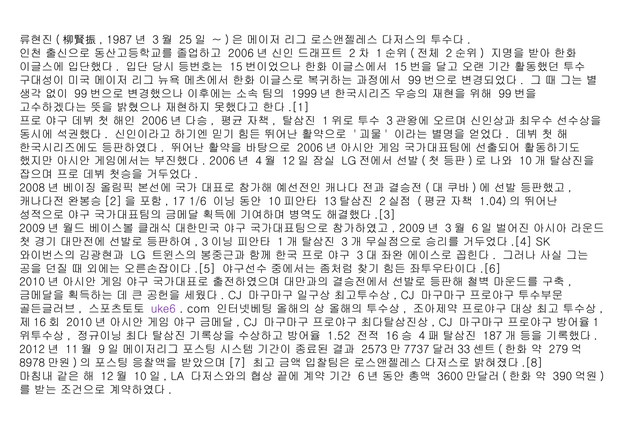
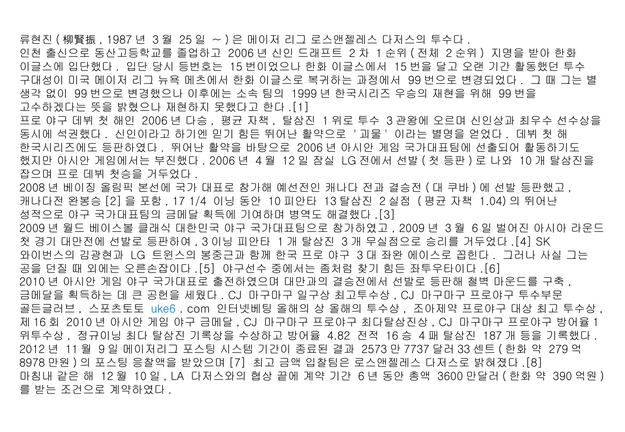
1/6: 1/6 -> 1/4
uke6 colour: purple -> blue
1.52: 1.52 -> 4.82
